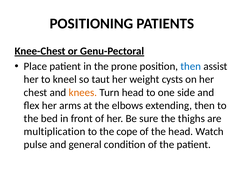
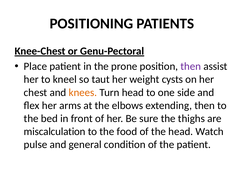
then at (191, 66) colour: blue -> purple
multiplication: multiplication -> miscalculation
cope: cope -> food
